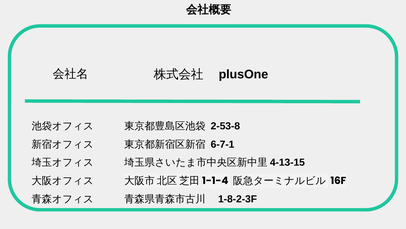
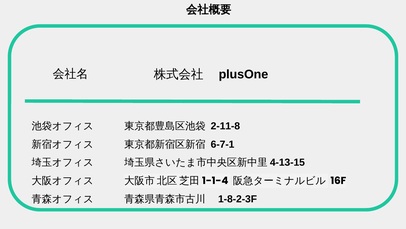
2-53-8: 2-53-8 -> 2-11-8
